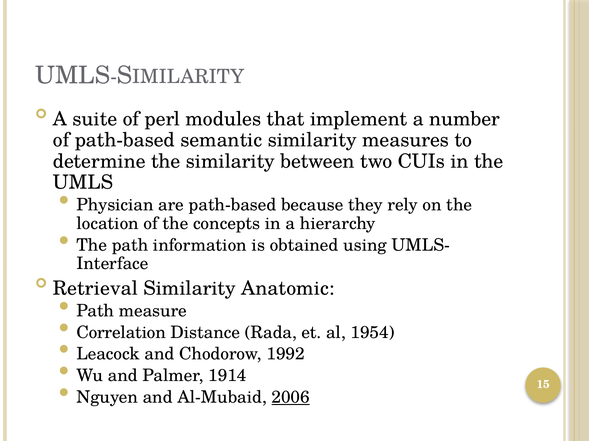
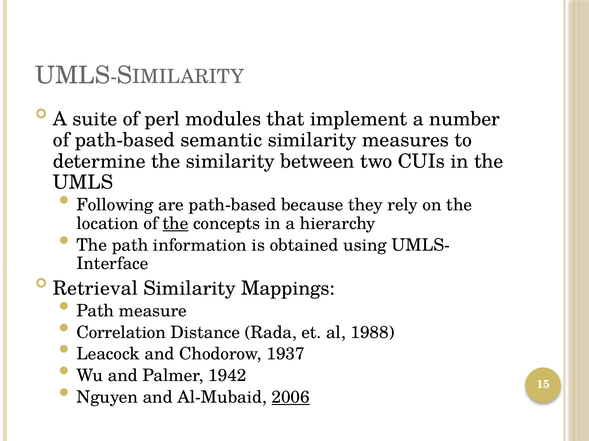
Physician: Physician -> Following
the at (175, 224) underline: none -> present
Anatomic: Anatomic -> Mappings
1954: 1954 -> 1988
1992: 1992 -> 1937
1914: 1914 -> 1942
